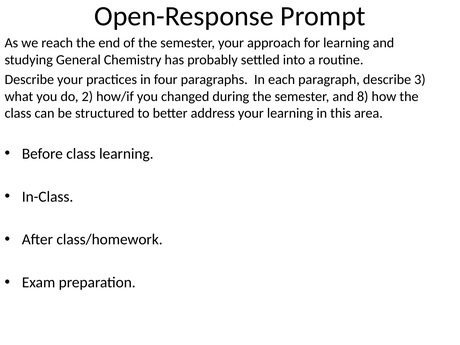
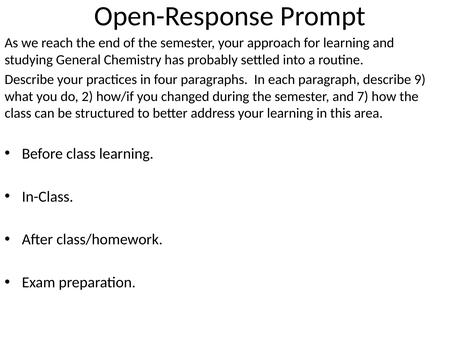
3: 3 -> 9
8: 8 -> 7
